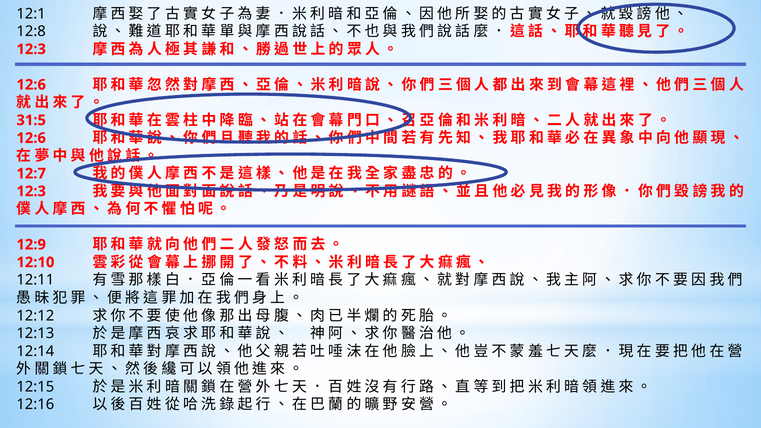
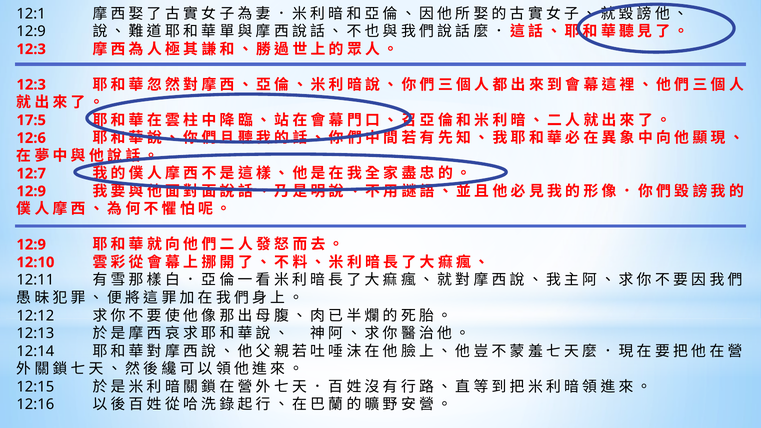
12:8 at (31, 31): 12:8 -> 12:9
12:6 at (31, 85): 12:6 -> 12:3
31:5: 31:5 -> 17:5
12:3 at (31, 191): 12:3 -> 12:9
